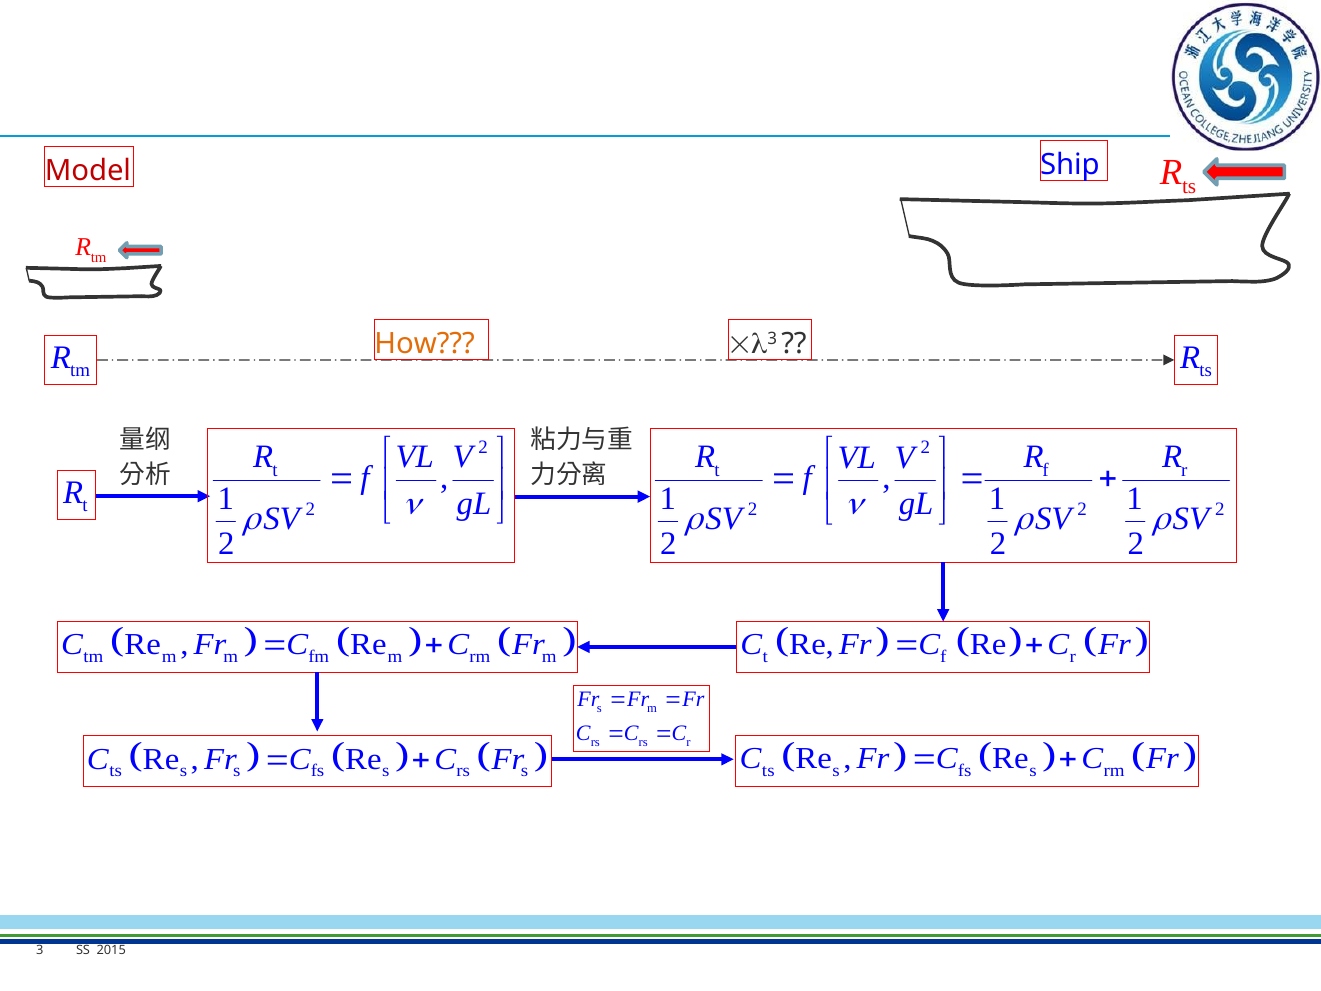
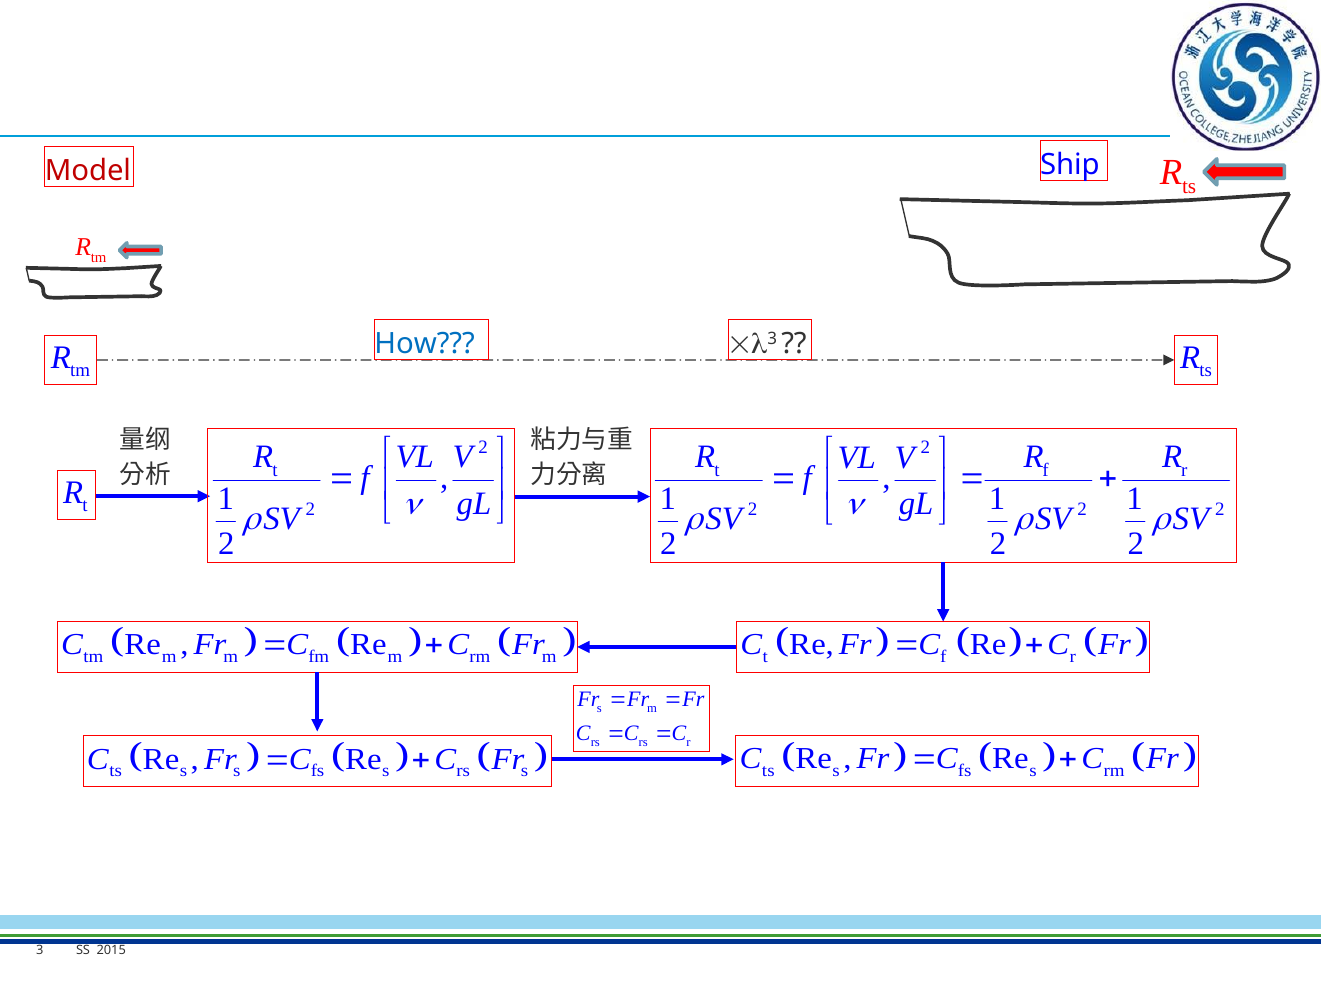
How colour: orange -> blue
